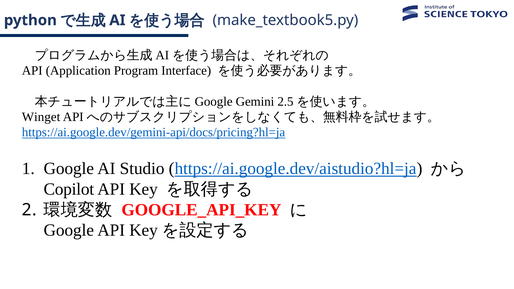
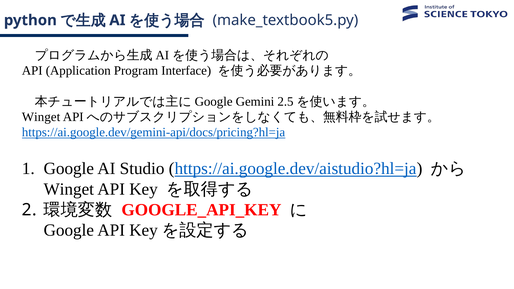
Copilot at (69, 189): Copilot -> Winget
